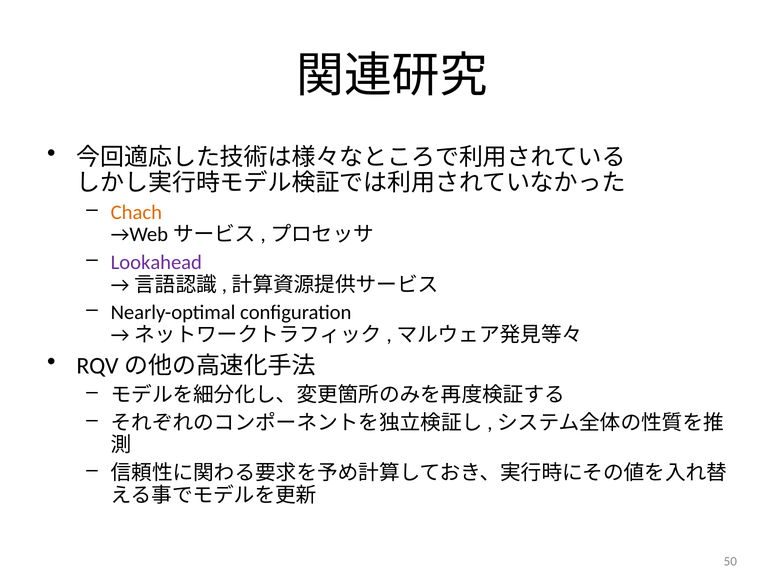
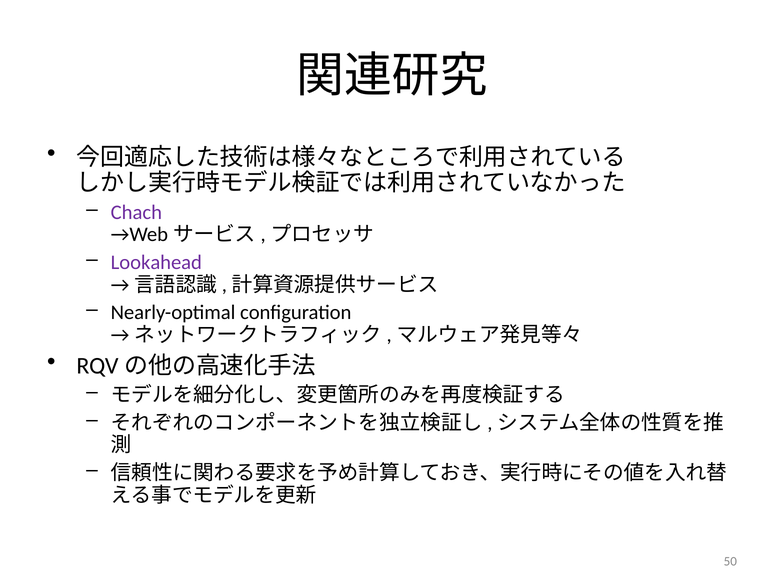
Chach colour: orange -> purple
